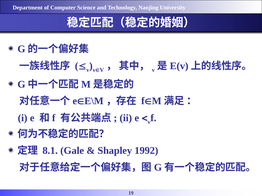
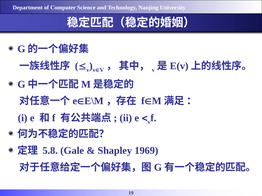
8.1: 8.1 -> 5.8
1992: 1992 -> 1969
